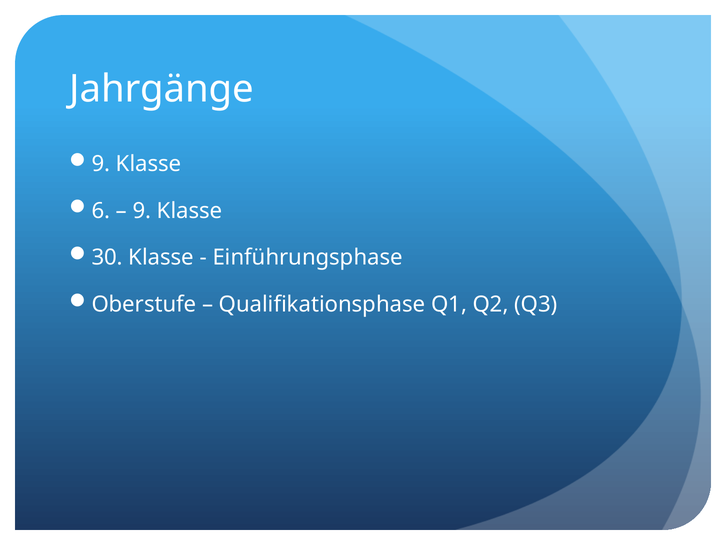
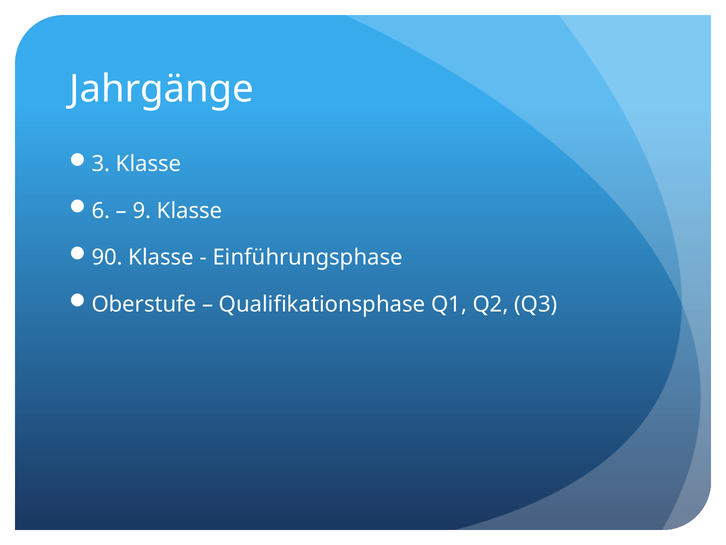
9 at (101, 164): 9 -> 3
30: 30 -> 90
